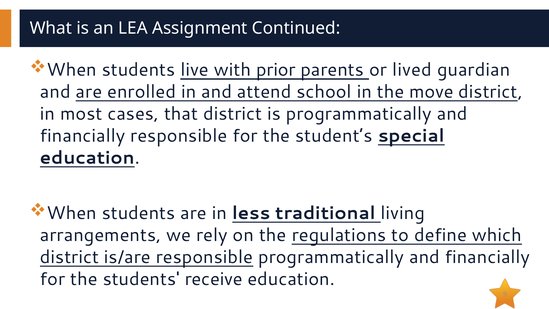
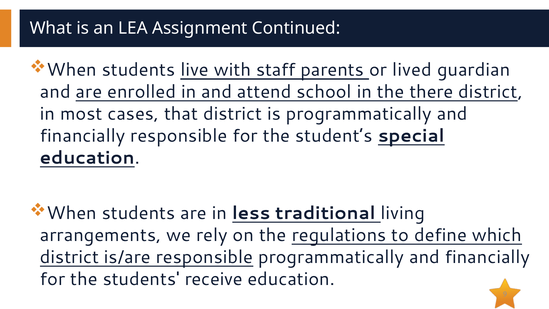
prior: prior -> staff
move: move -> there
